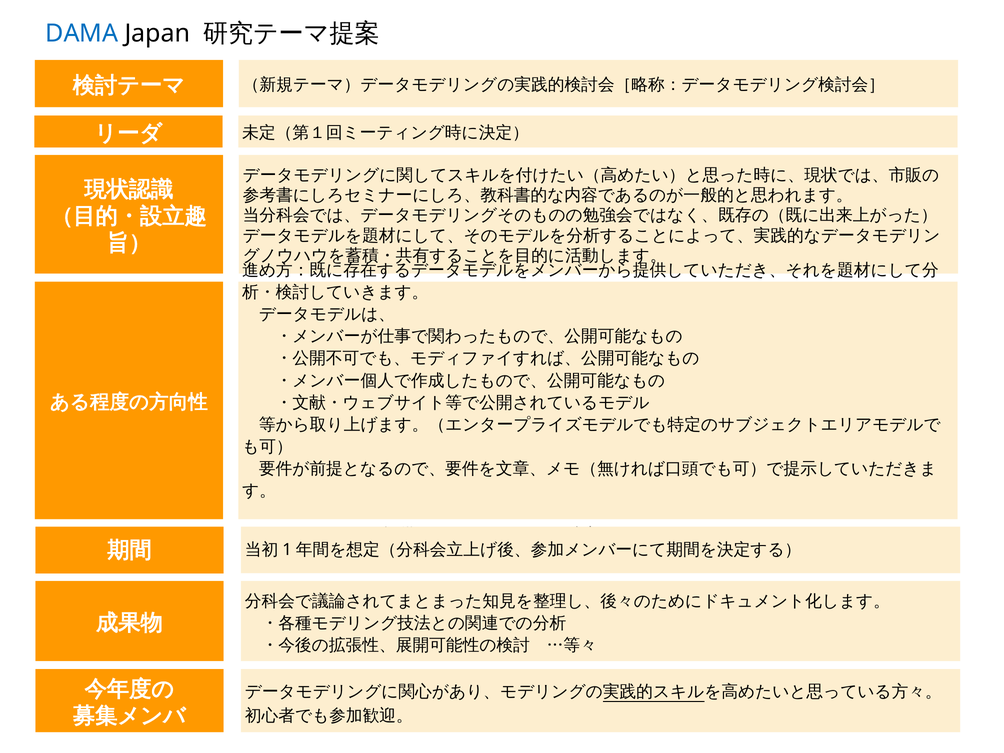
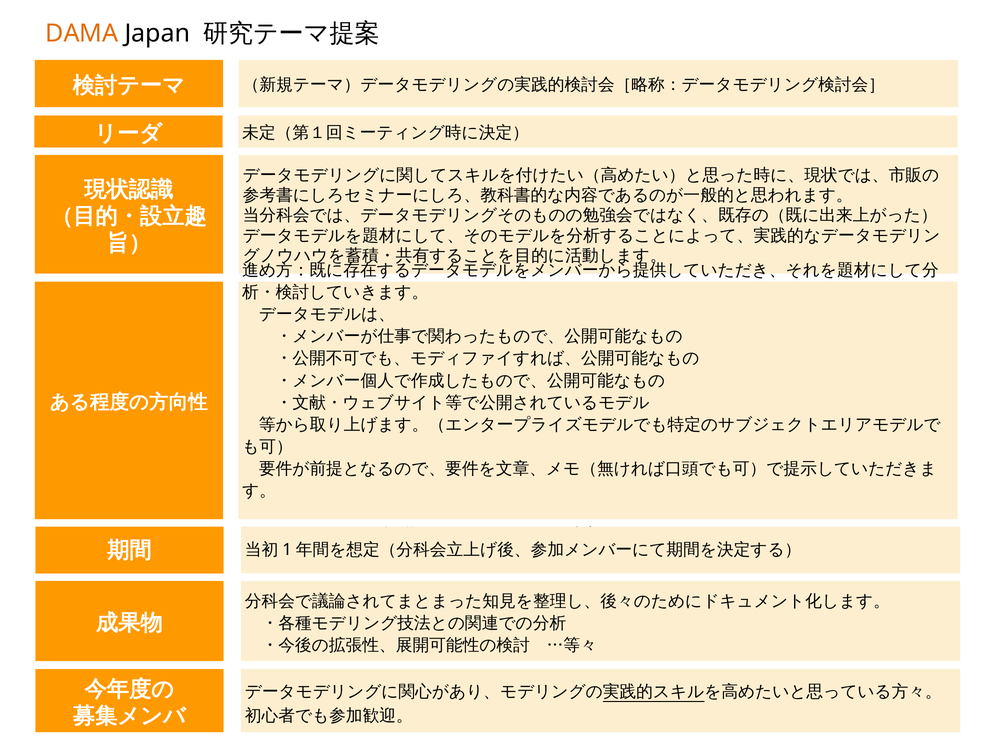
DAMA colour: blue -> orange
